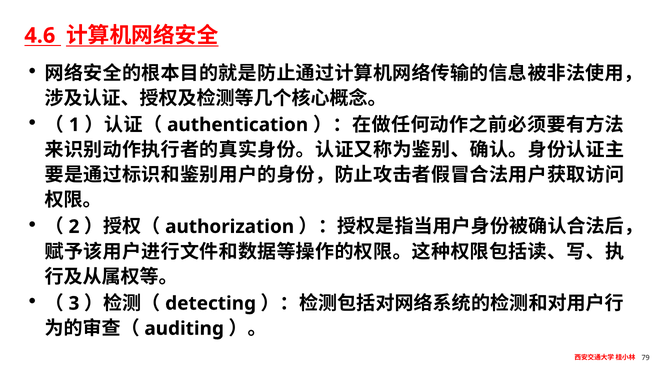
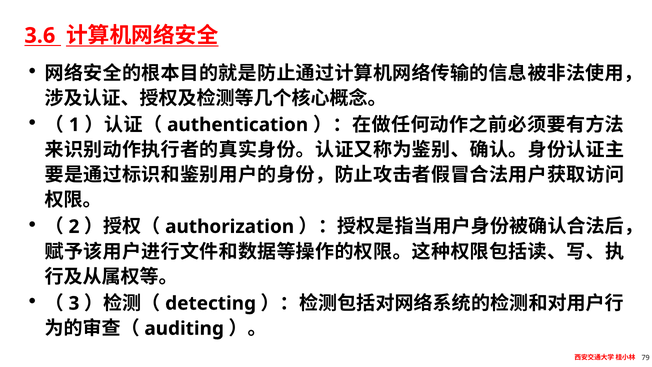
4.6: 4.6 -> 3.6
